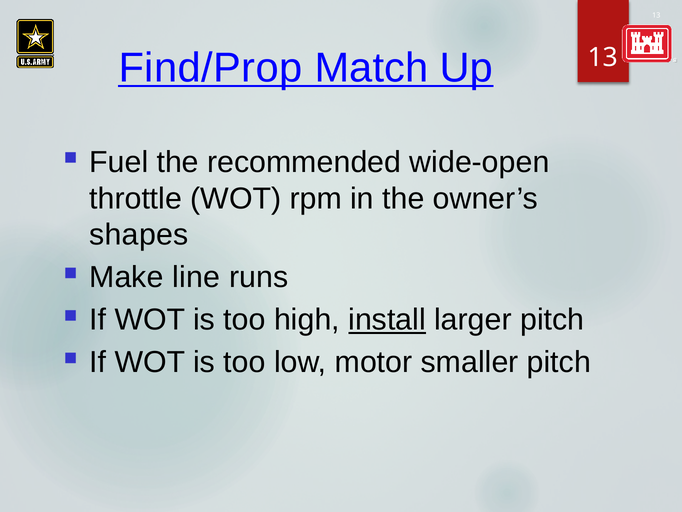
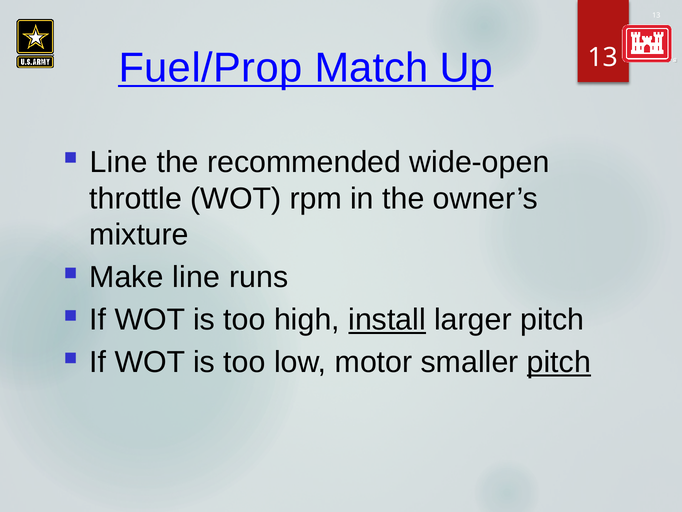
Find/Prop: Find/Prop -> Fuel/Prop
Fuel at (119, 162): Fuel -> Line
shapes: shapes -> mixture
pitch at (559, 362) underline: none -> present
